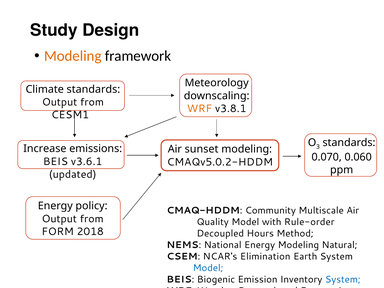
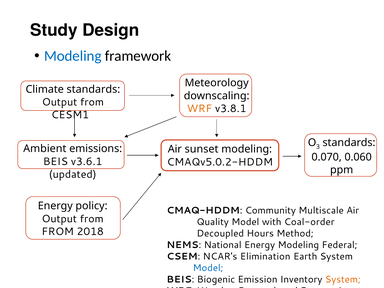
Modeling at (73, 56) colour: orange -> blue
Increase: Increase -> Ambient
Rule-order: Rule-order -> Coal-order
FORM at (58, 232): FORM -> FROM
Natural: Natural -> Federal
System at (343, 280) colour: blue -> orange
